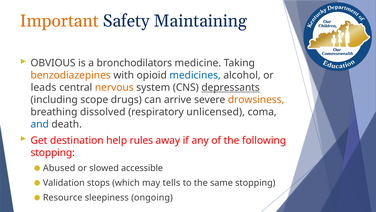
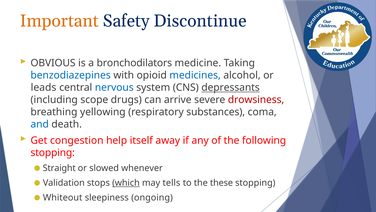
Maintaining: Maintaining -> Discontinue
benzodiazepines colour: orange -> blue
nervous colour: orange -> blue
drowsiness colour: orange -> red
dissolved: dissolved -> yellowing
unlicensed: unlicensed -> substances
destination: destination -> congestion
rules: rules -> itself
Abused: Abused -> Straight
accessible: accessible -> whenever
which underline: none -> present
same: same -> these
Resource: Resource -> Whiteout
